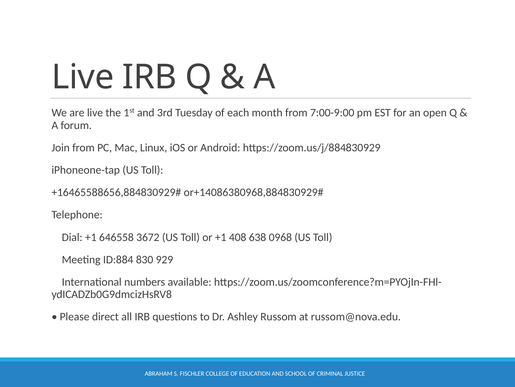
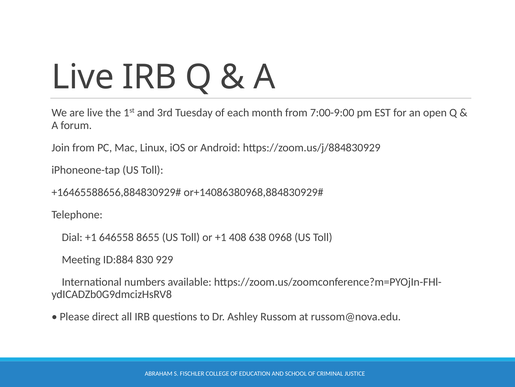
3672: 3672 -> 8655
